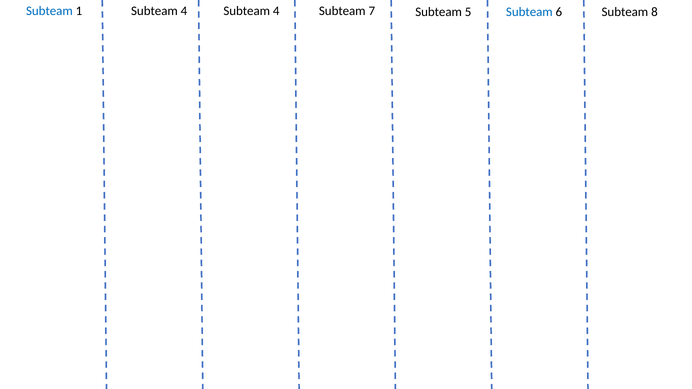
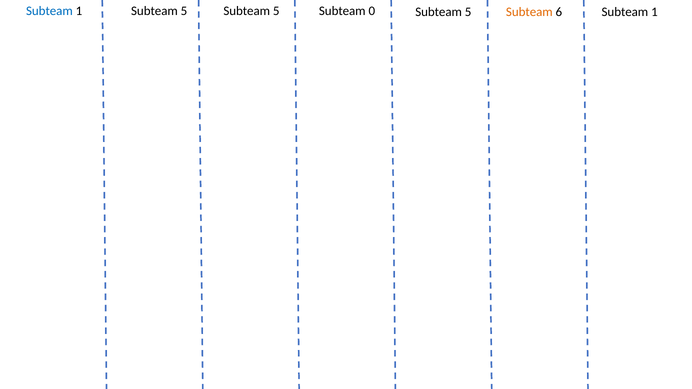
1 Subteam 4: 4 -> 5
4 at (276, 11): 4 -> 5
7: 7 -> 0
Subteam at (529, 12) colour: blue -> orange
6 Subteam 8: 8 -> 1
